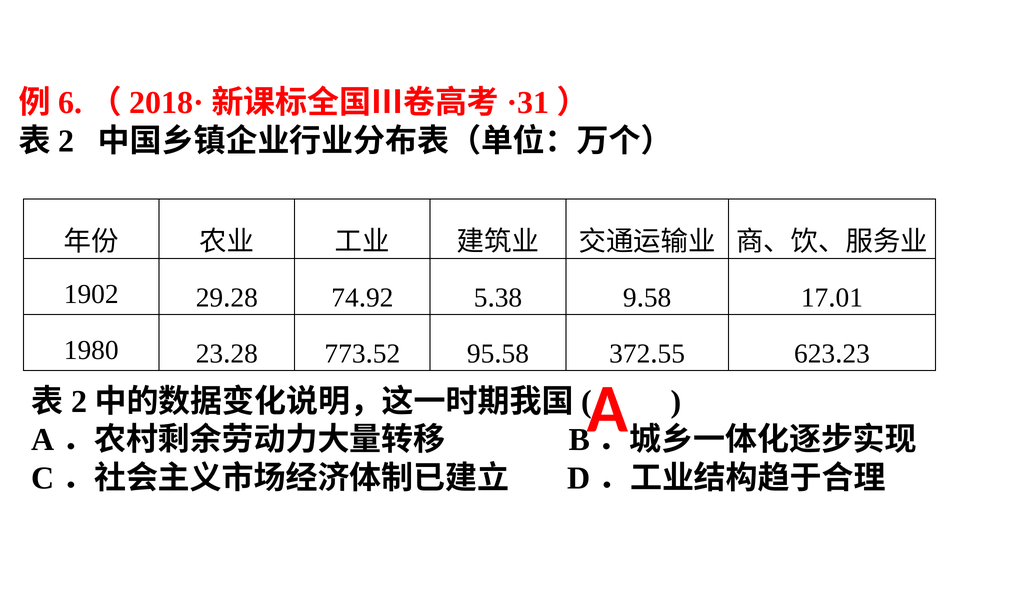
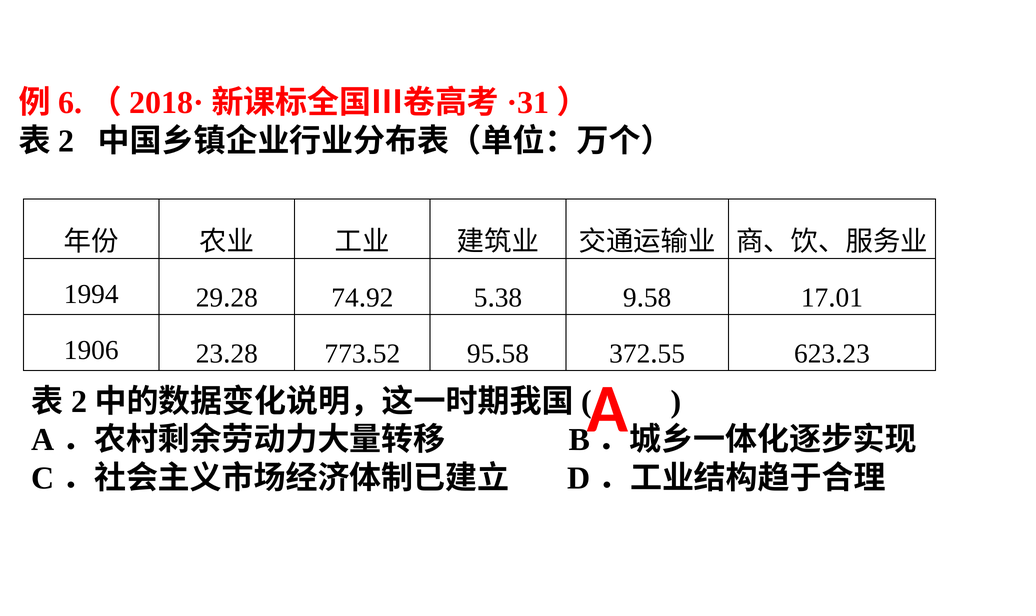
1902: 1902 -> 1994
1980: 1980 -> 1906
